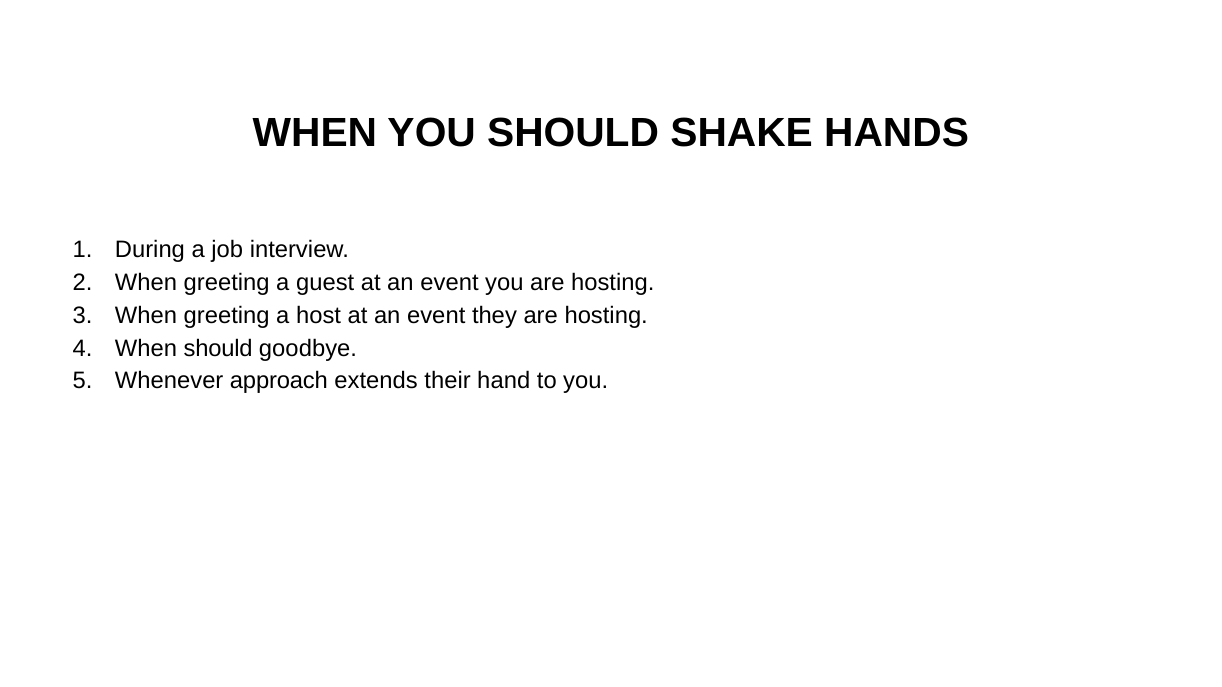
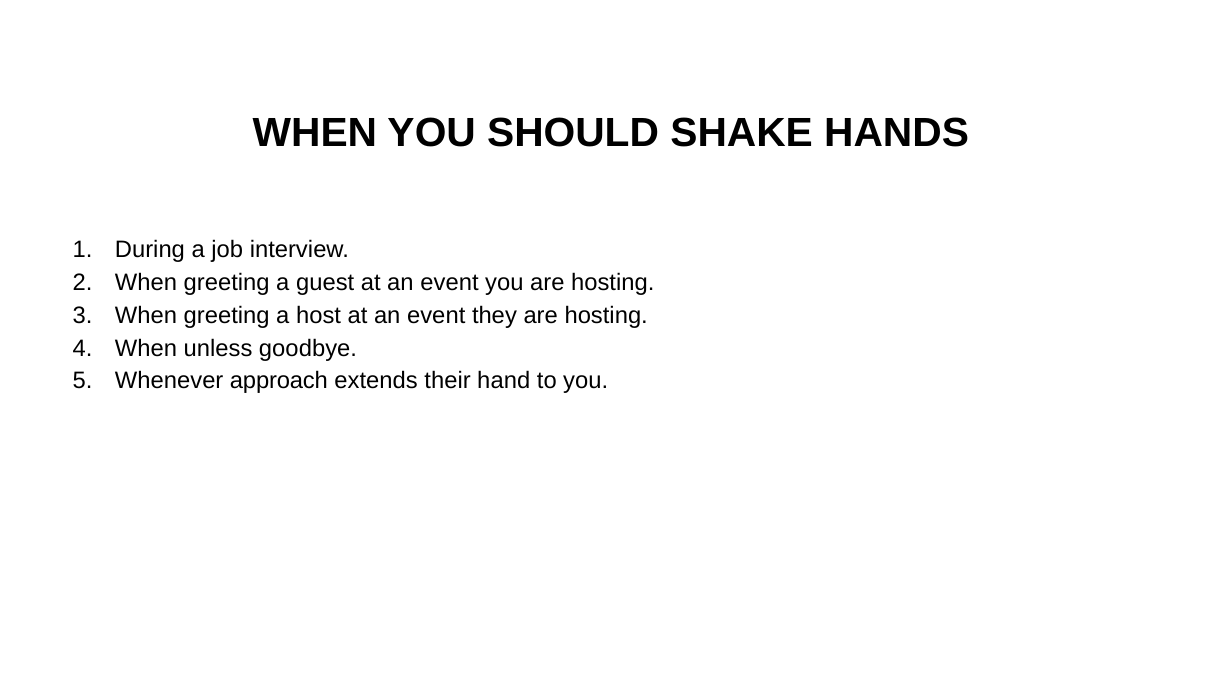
When should: should -> unless
